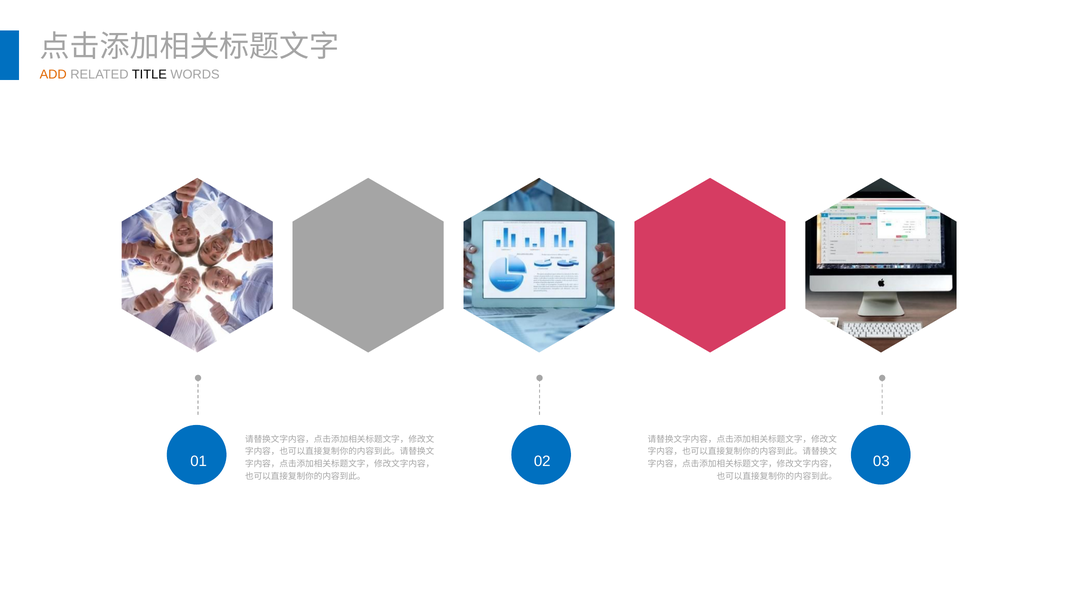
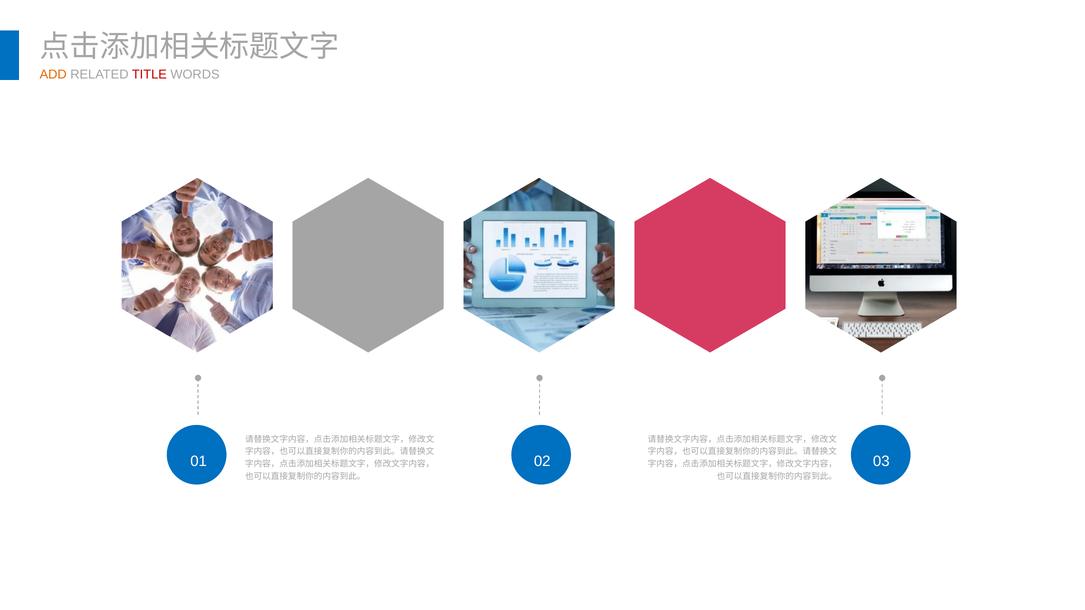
TITLE colour: black -> red
